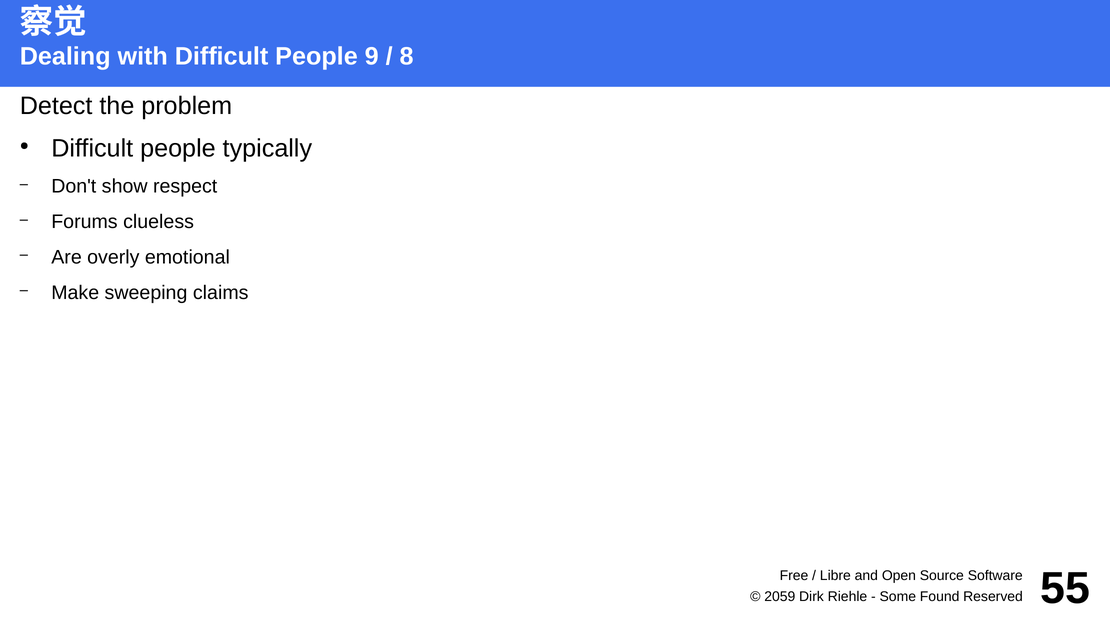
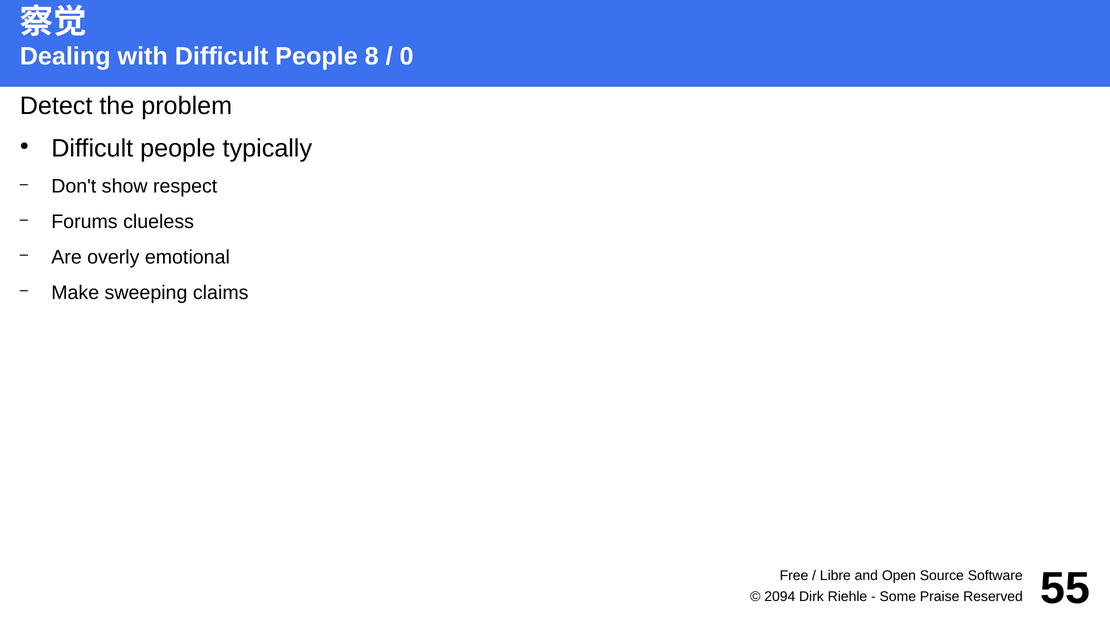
9: 9 -> 8
8: 8 -> 0
2059: 2059 -> 2094
Found: Found -> Praise
